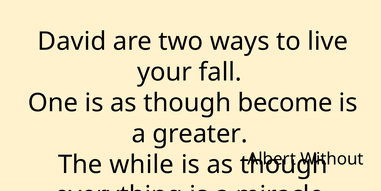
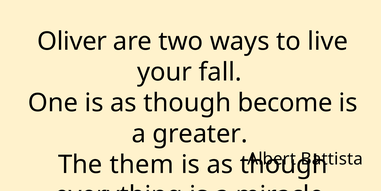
David: David -> Oliver
Without: Without -> Battista
while: while -> them
